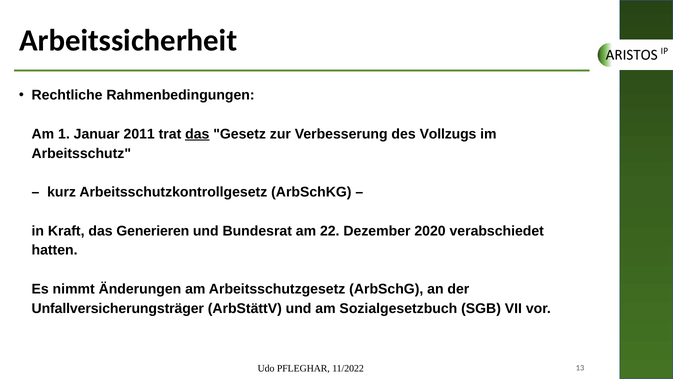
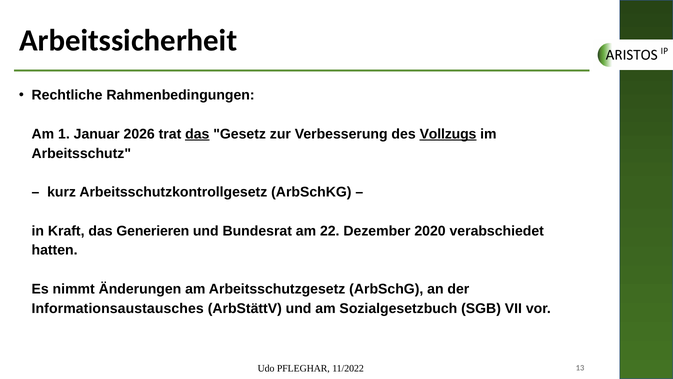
2011: 2011 -> 2026
Vollzugs underline: none -> present
Unfallversicherungsträger: Unfallversicherungsträger -> Informationsaustausches
